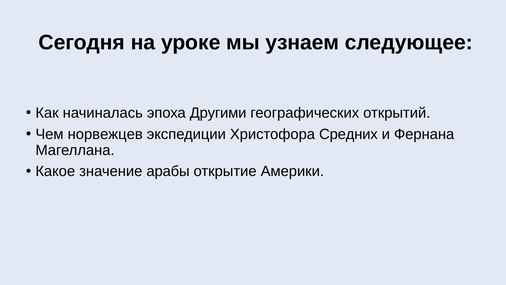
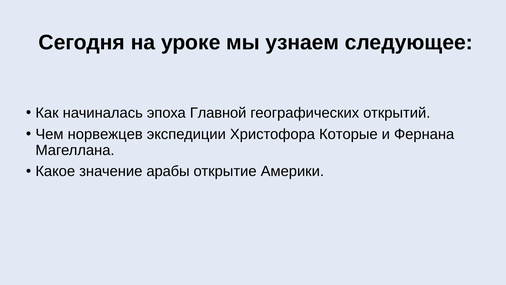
Другими: Другими -> Главной
Средних: Средних -> Которые
